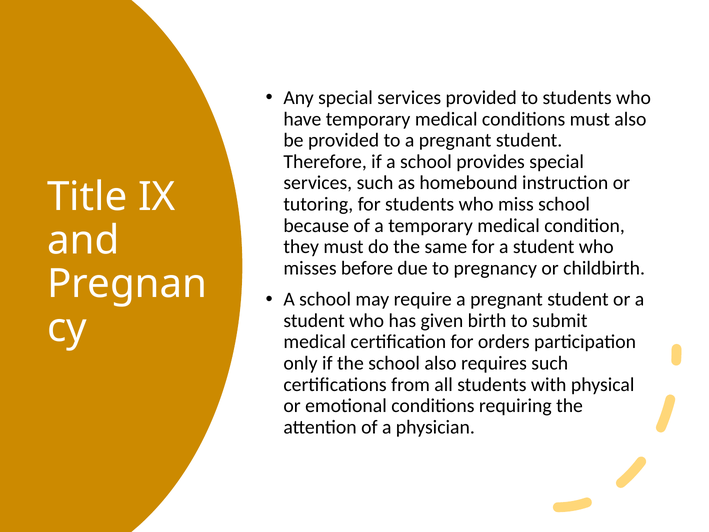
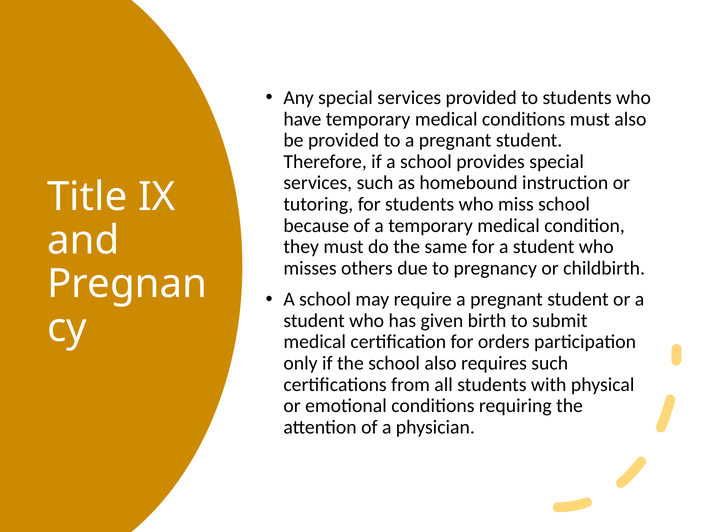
before: before -> others
